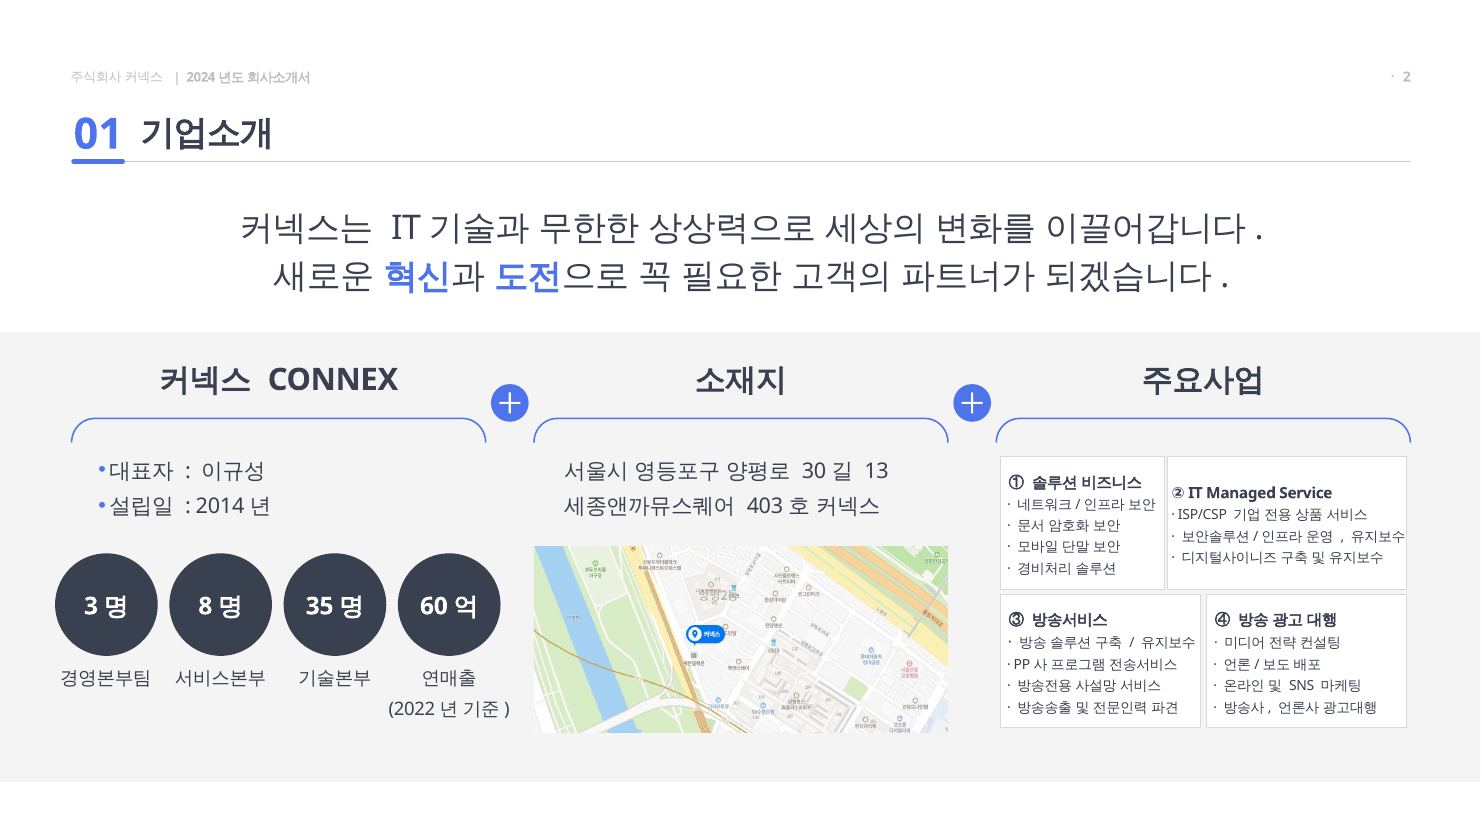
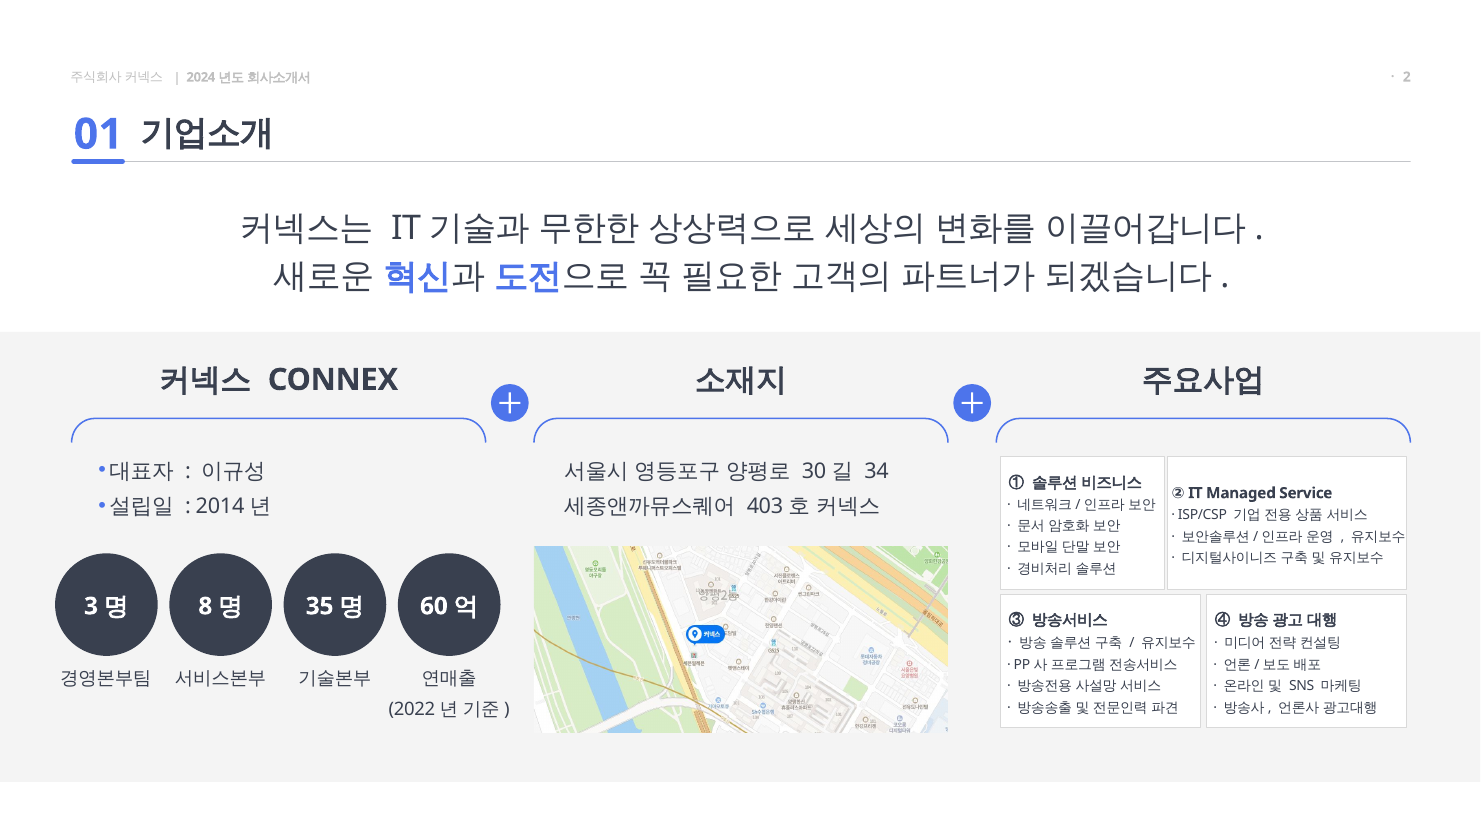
13: 13 -> 34
